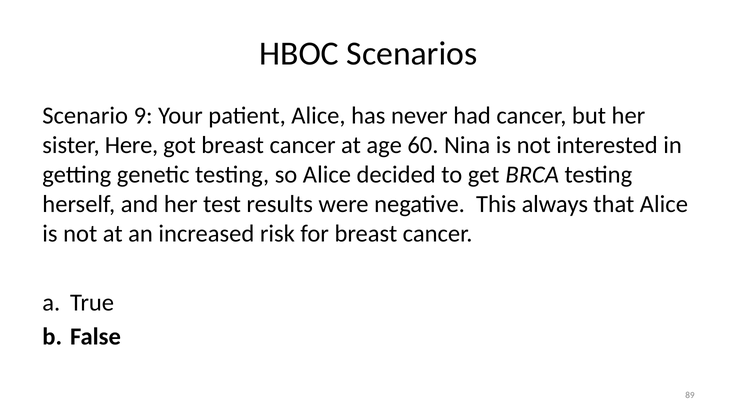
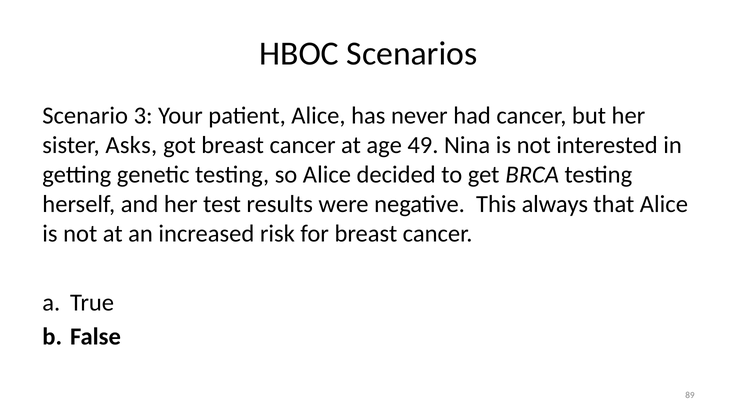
9: 9 -> 3
Here: Here -> Asks
60: 60 -> 49
